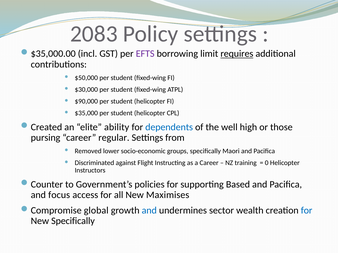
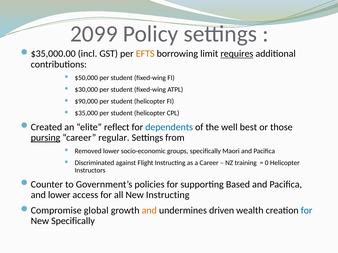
2083: 2083 -> 2099
EFTS colour: purple -> orange
ability: ability -> reflect
high: high -> best
pursing underline: none -> present
and focus: focus -> lower
New Maximises: Maximises -> Instructing
and at (149, 211) colour: blue -> orange
sector: sector -> driven
